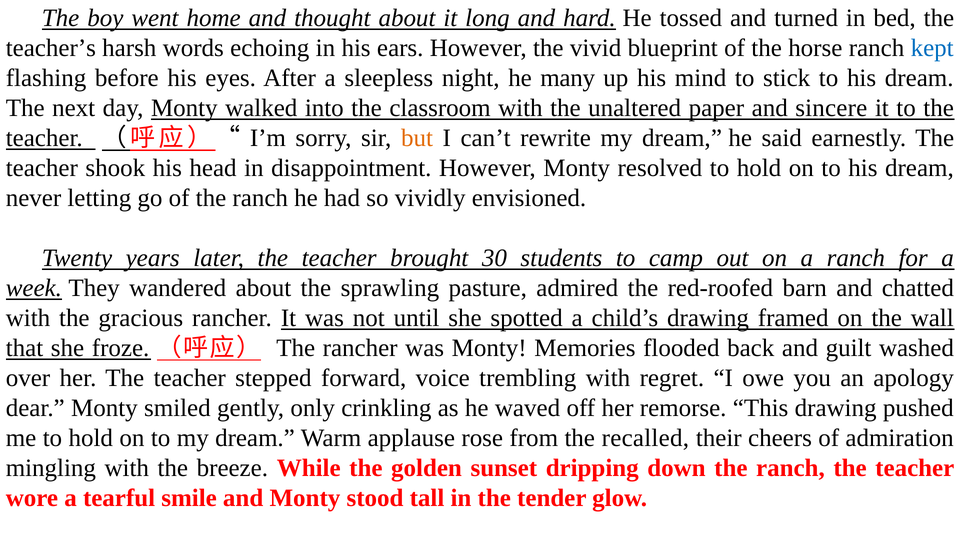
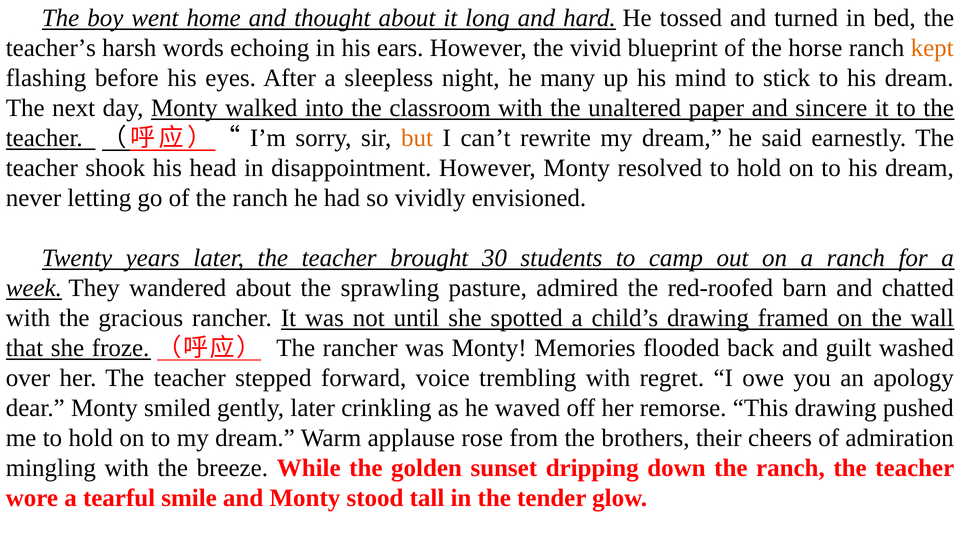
kept colour: blue -> orange
gently only: only -> later
recalled: recalled -> brothers
